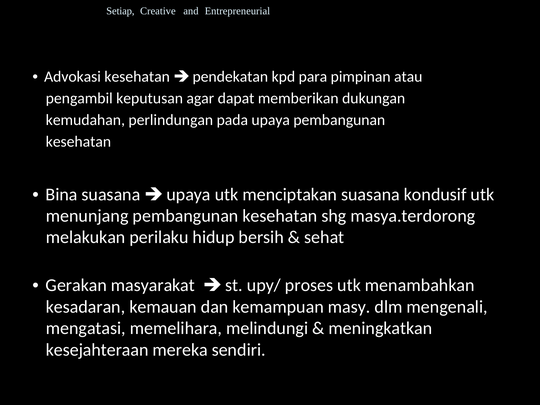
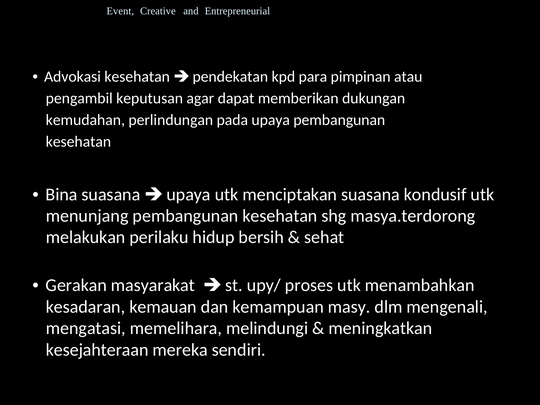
Setiap: Setiap -> Event
